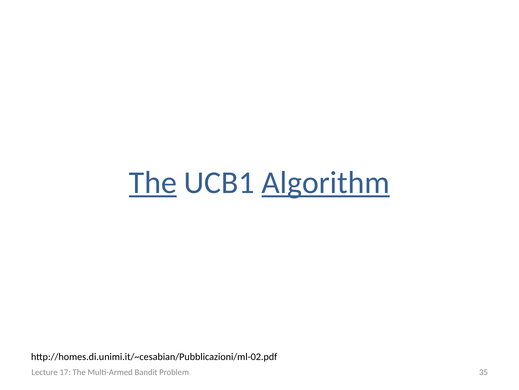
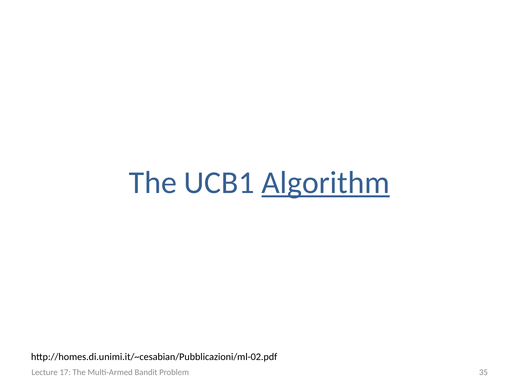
The at (153, 182) underline: present -> none
